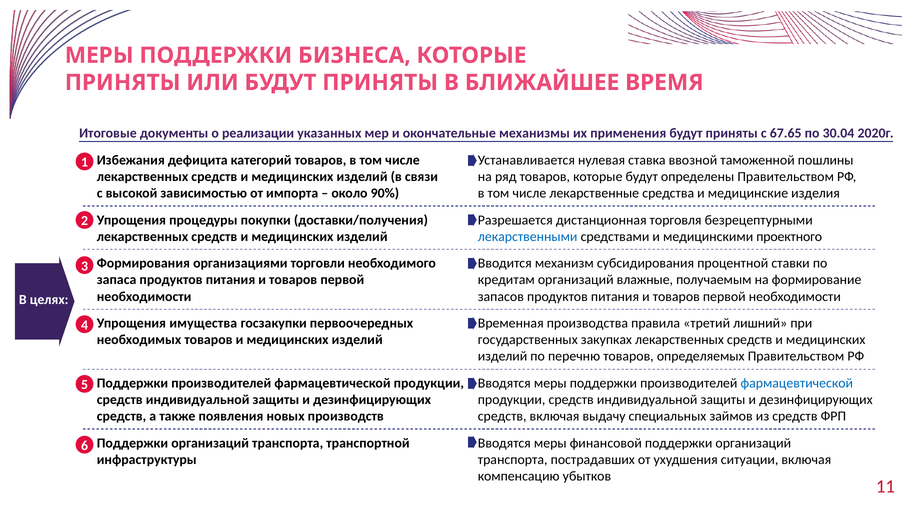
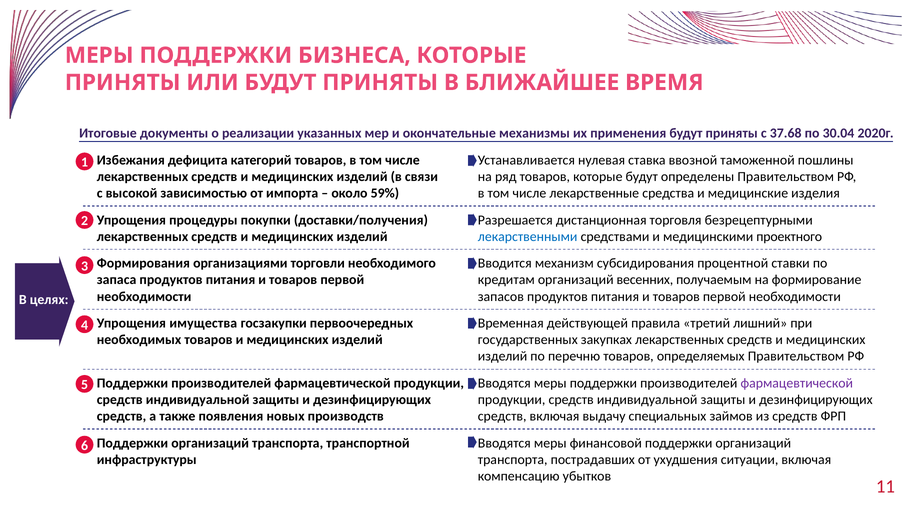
67.65: 67.65 -> 37.68
90%: 90% -> 59%
влажные: влажные -> весенних
производства: производства -> действующей
фармацевтической at (797, 384) colour: blue -> purple
